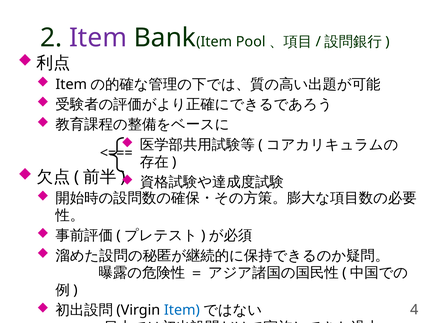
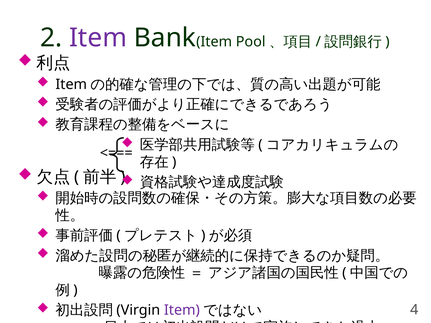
Item at (182, 310) colour: blue -> purple
